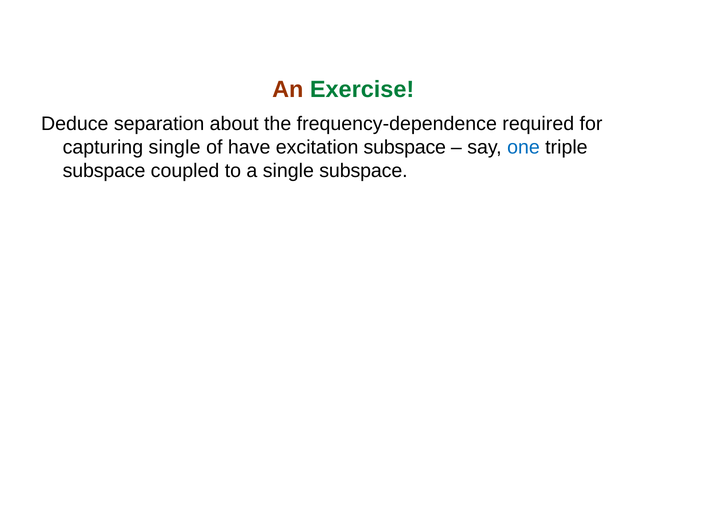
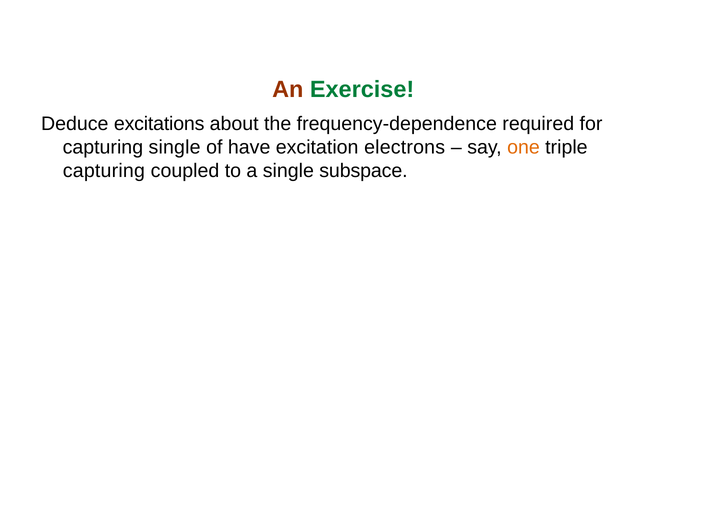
separation: separation -> excitations
excitation subspace: subspace -> electrons
one colour: blue -> orange
subspace at (104, 171): subspace -> capturing
